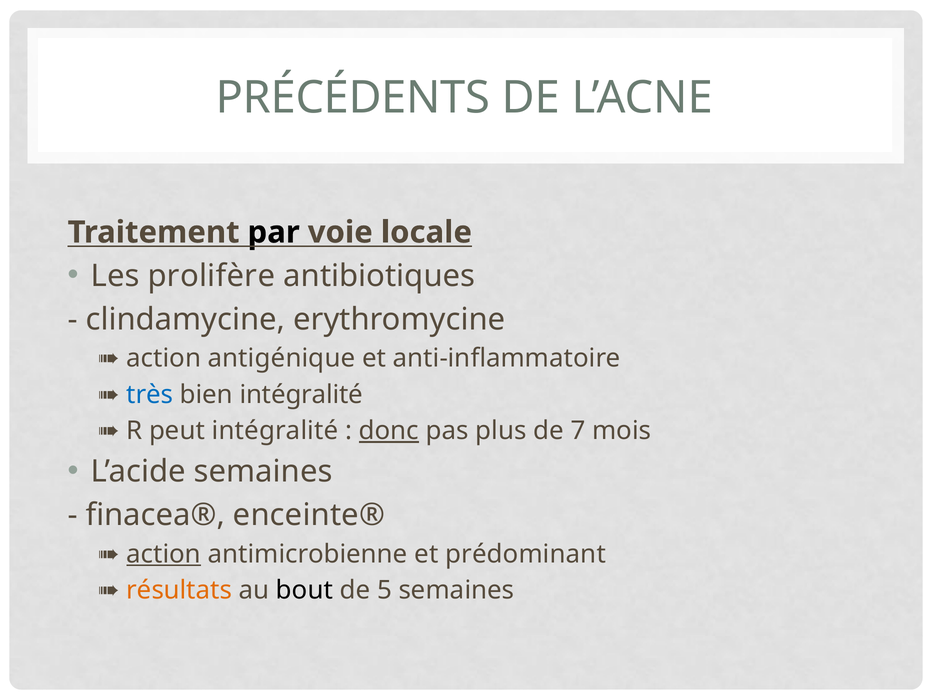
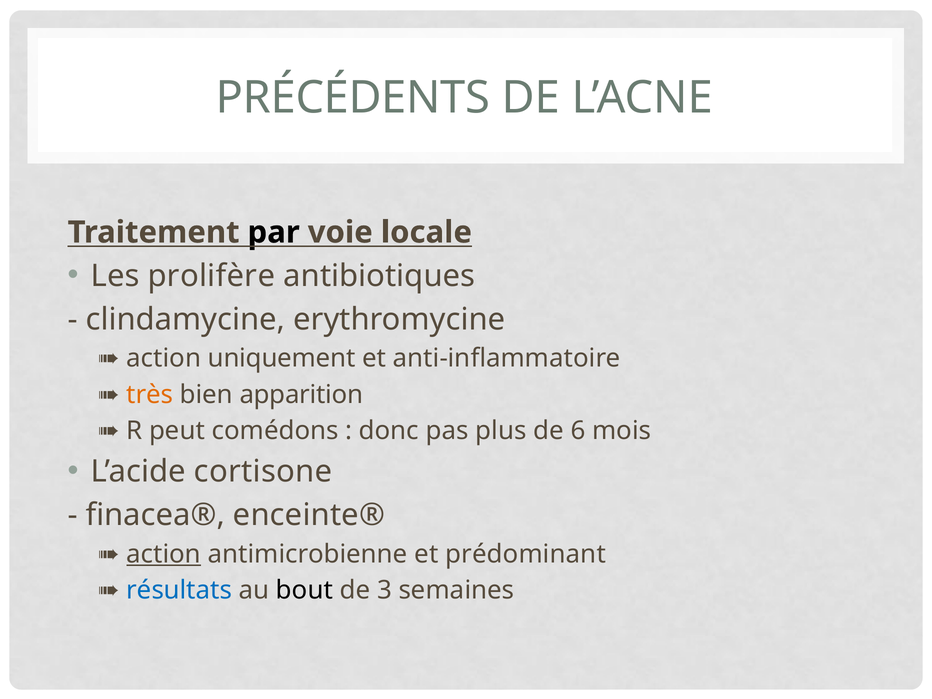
antigénique: antigénique -> uniquement
très colour: blue -> orange
bien intégralité: intégralité -> apparition
peut intégralité: intégralité -> comédons
donc underline: present -> none
7: 7 -> 6
L’acide semaines: semaines -> cortisone
résultats colour: orange -> blue
5: 5 -> 3
